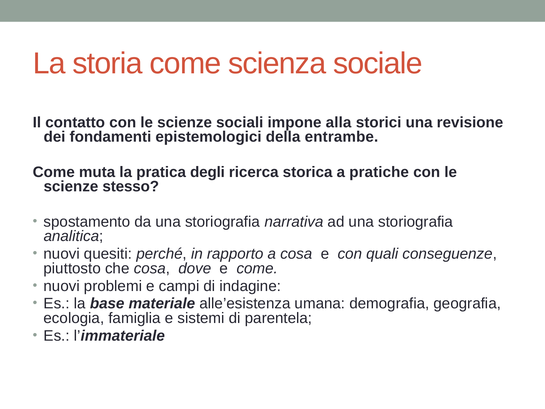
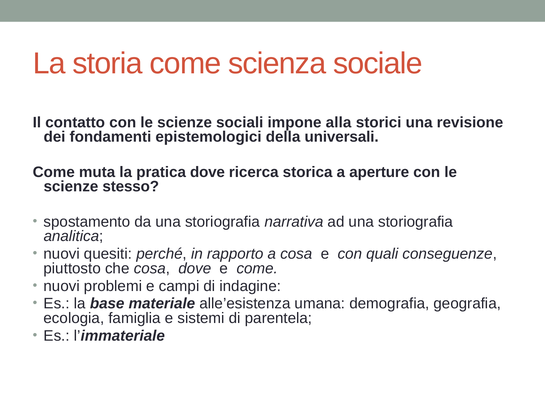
entrambe: entrambe -> universali
pratica degli: degli -> dove
pratiche: pratiche -> aperture
